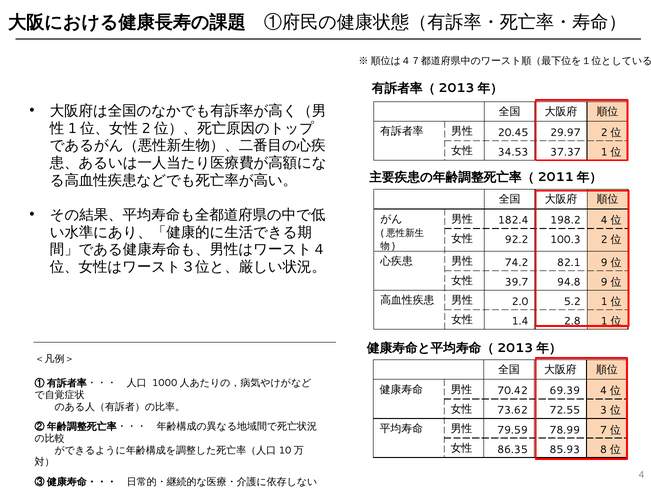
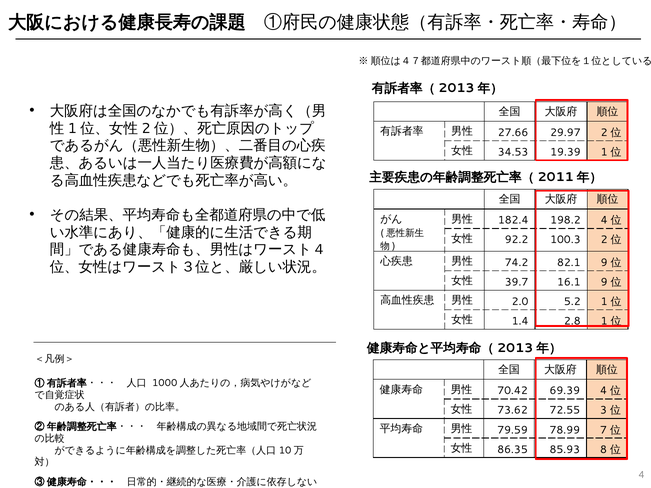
20.45: 20.45 -> 27.66
37.37: 37.37 -> 19.39
94.8: 94.8 -> 16.1
